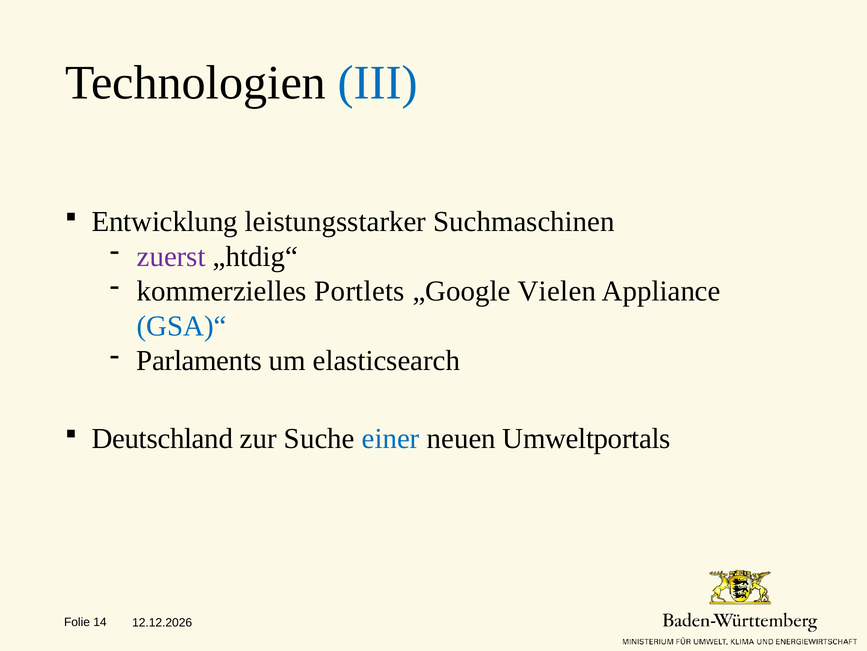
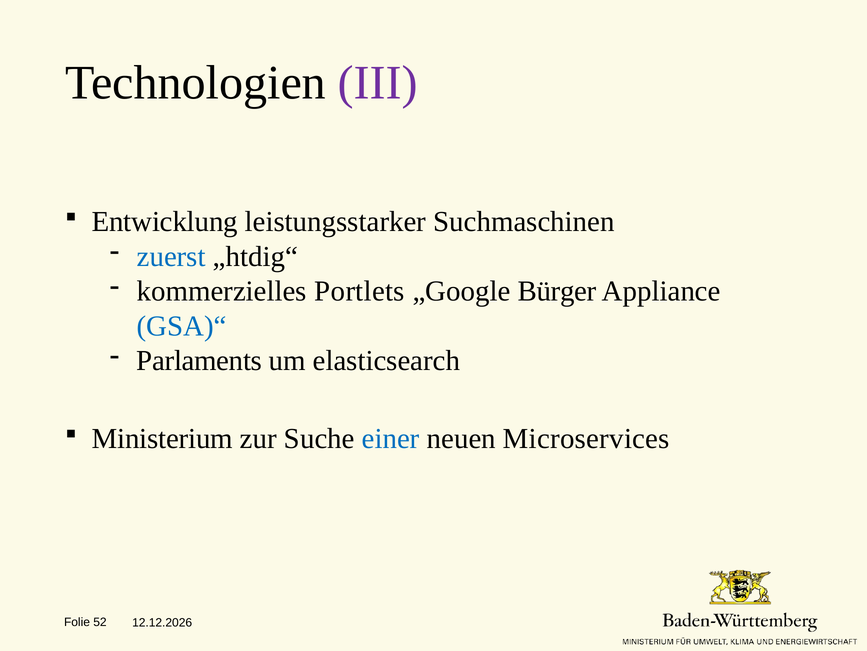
III colour: blue -> purple
zuerst colour: purple -> blue
Vielen: Vielen -> Bürger
Deutschland: Deutschland -> Ministerium
Umweltportals: Umweltportals -> Microservices
14: 14 -> 52
